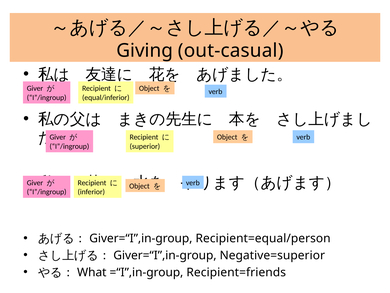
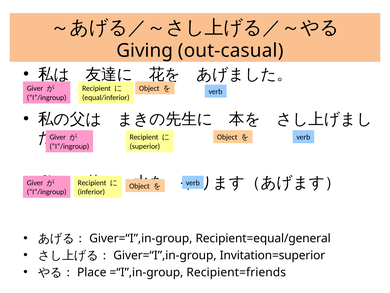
Recipient=equal/person: Recipient=equal/person -> Recipient=equal/general
Negative=superior: Negative=superior -> Invitation=superior
What: What -> Place
